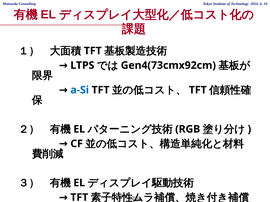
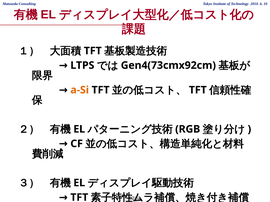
a-Si colour: blue -> orange
